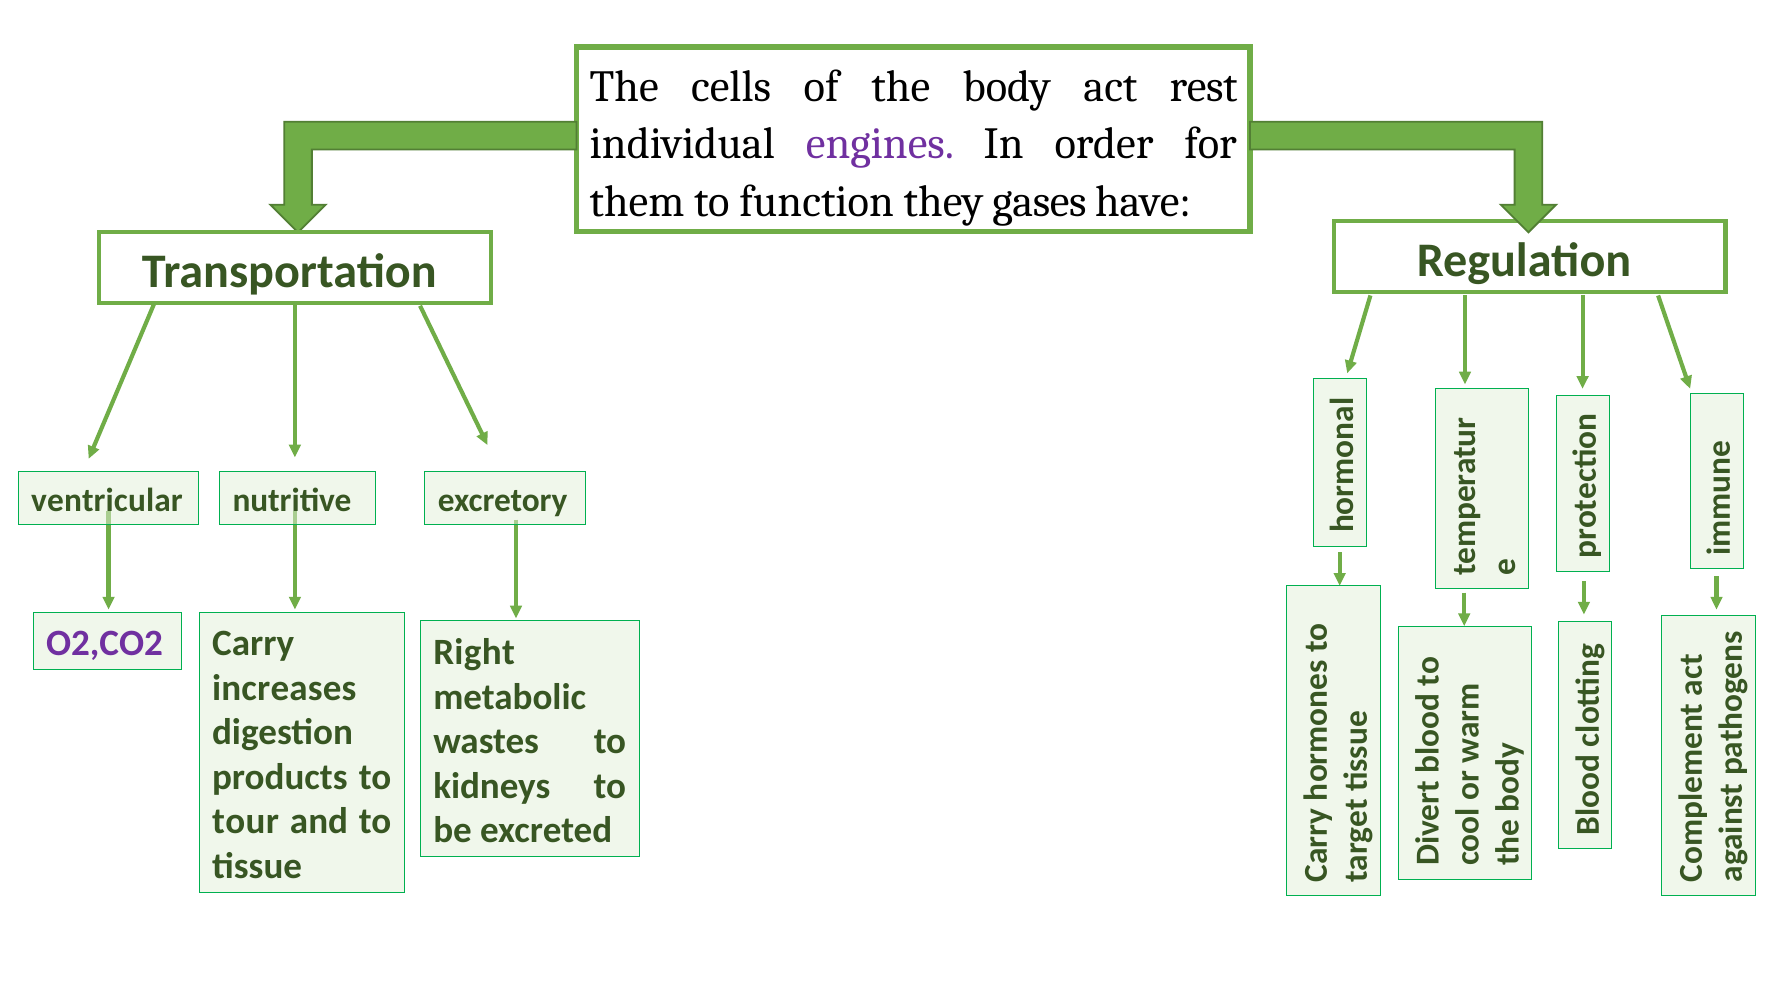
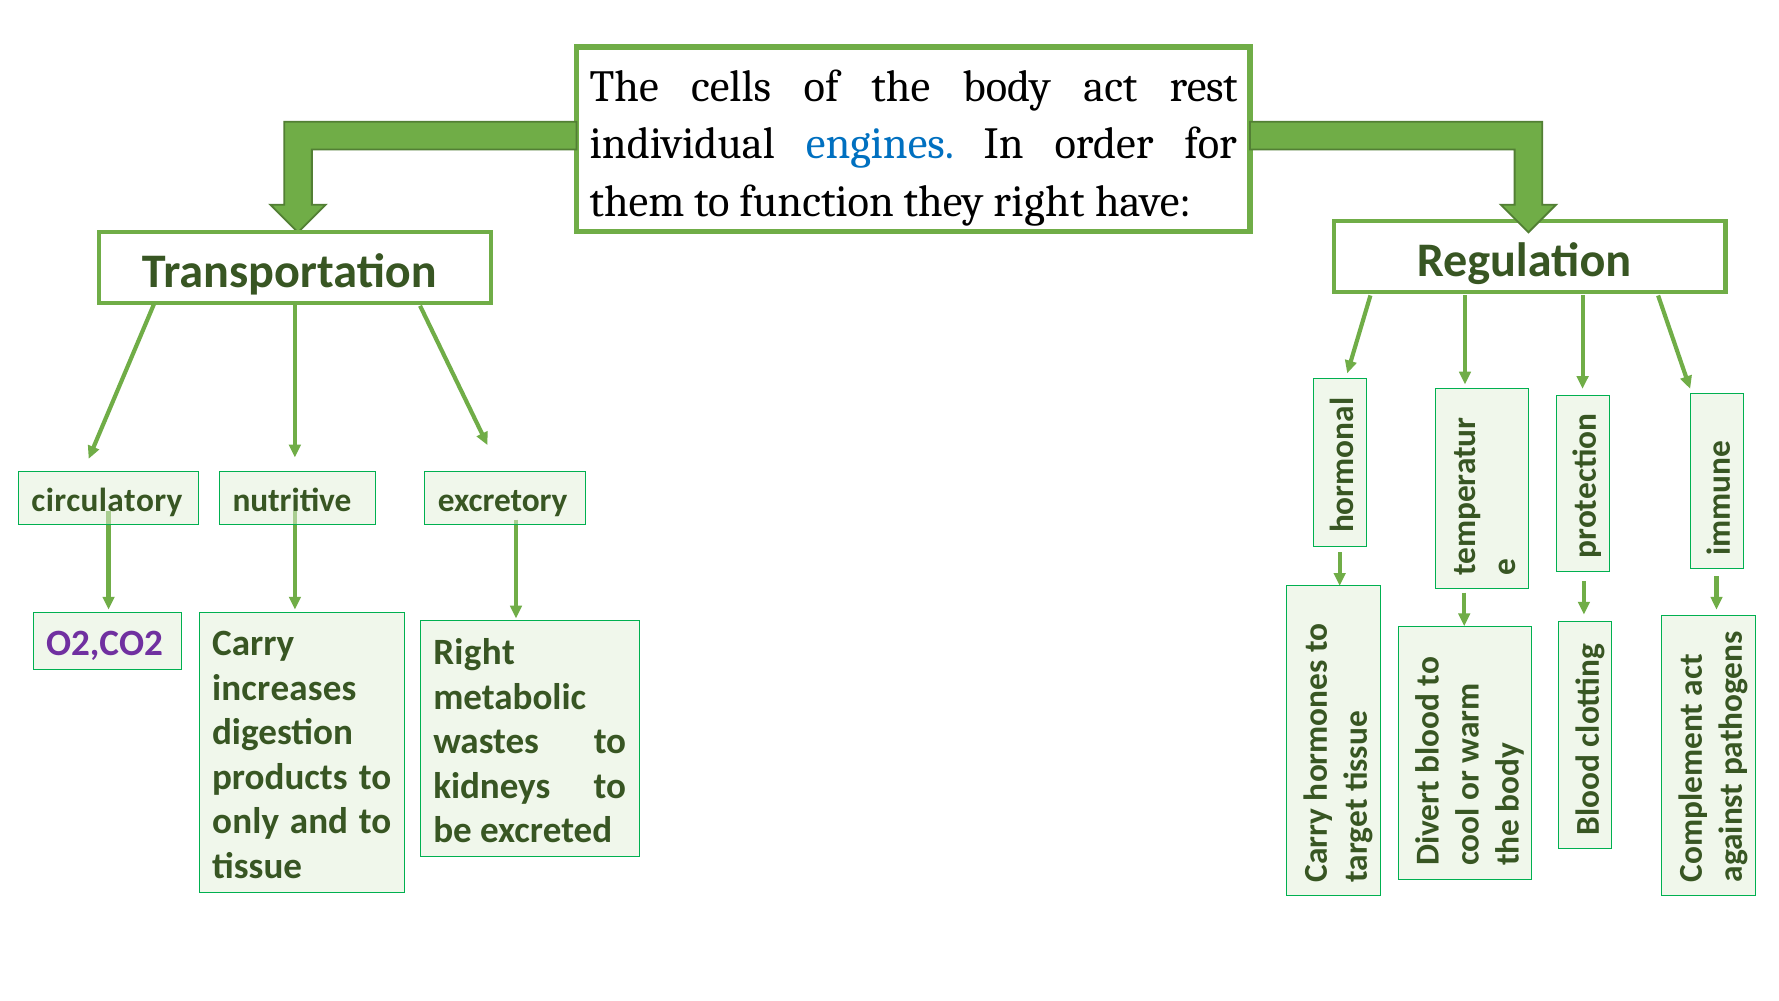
engines colour: purple -> blue
they gases: gases -> right
ventricular: ventricular -> circulatory
tour: tour -> only
